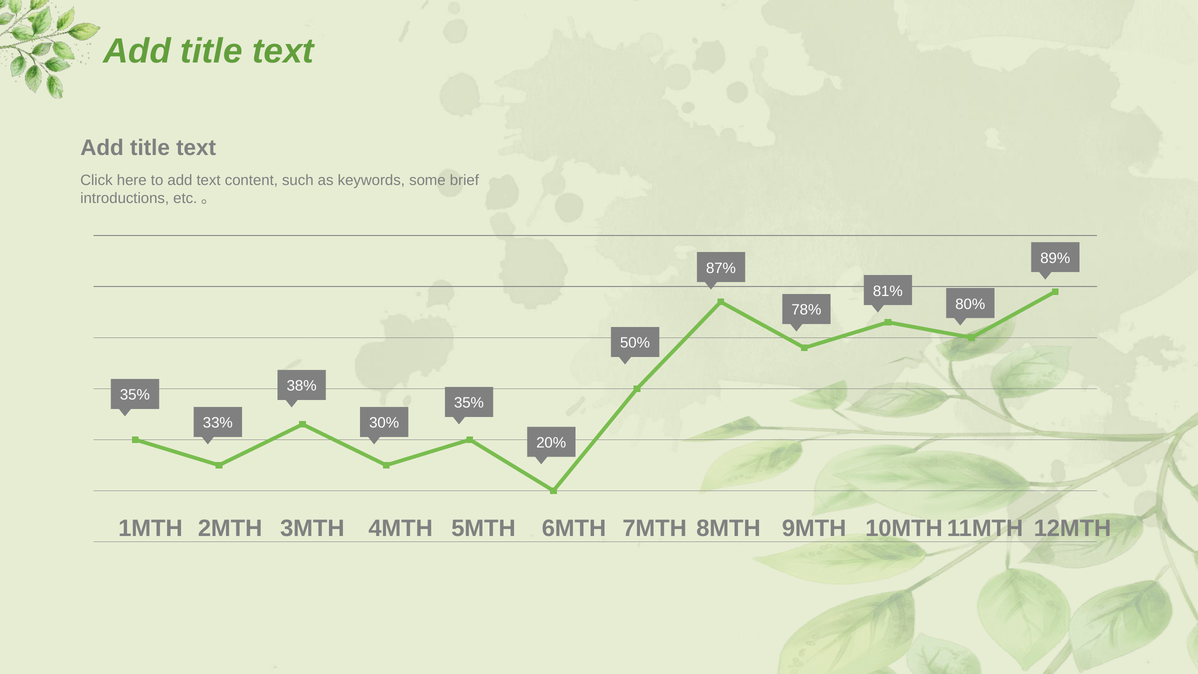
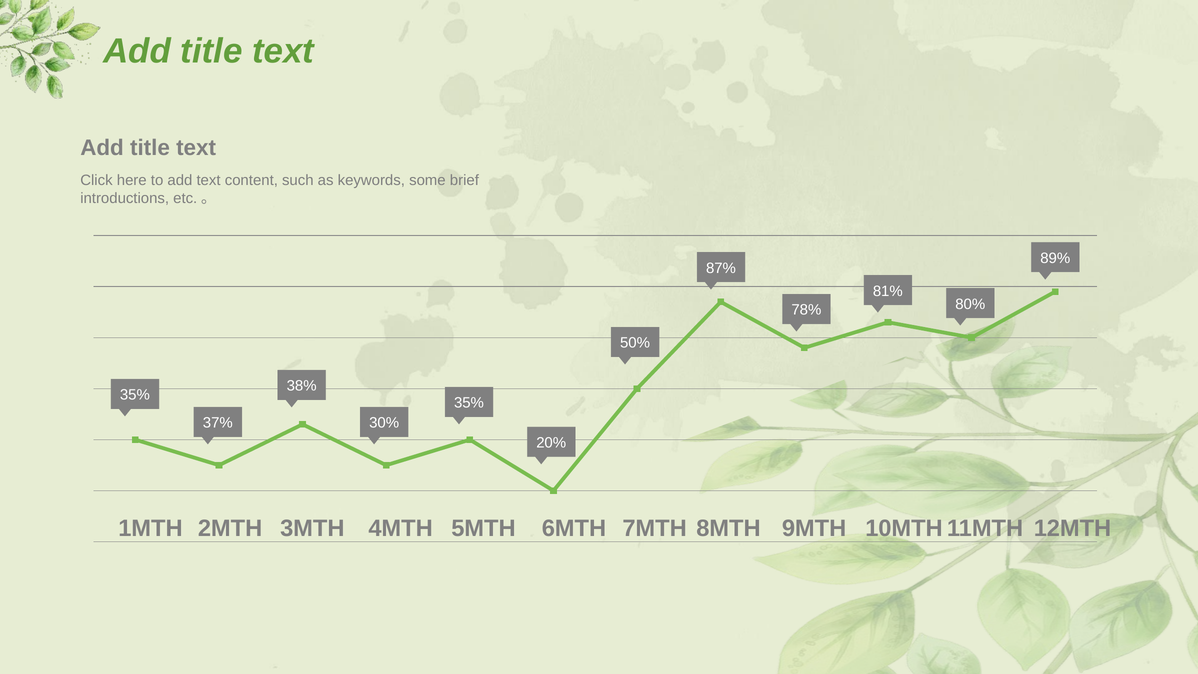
33%: 33% -> 37%
